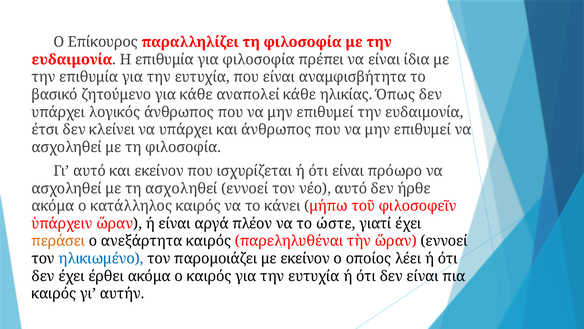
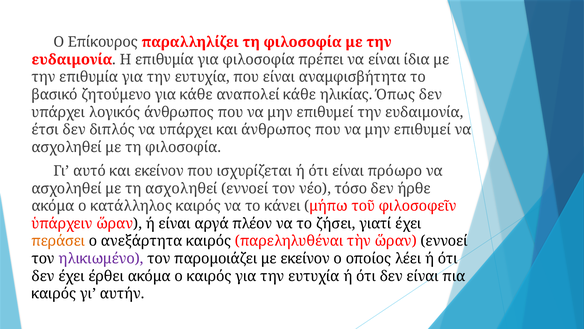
κλείνει: κλείνει -> διπλός
νέο αυτό: αυτό -> τόσο
ώστε: ώστε -> ζήσει
ηλικιωμένο colour: blue -> purple
